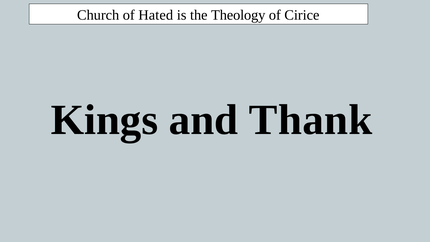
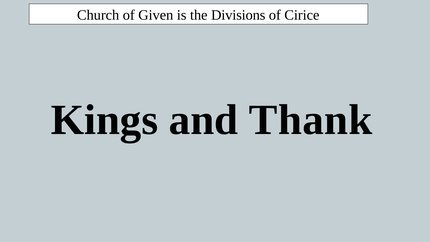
Hated: Hated -> Given
Theology: Theology -> Divisions
